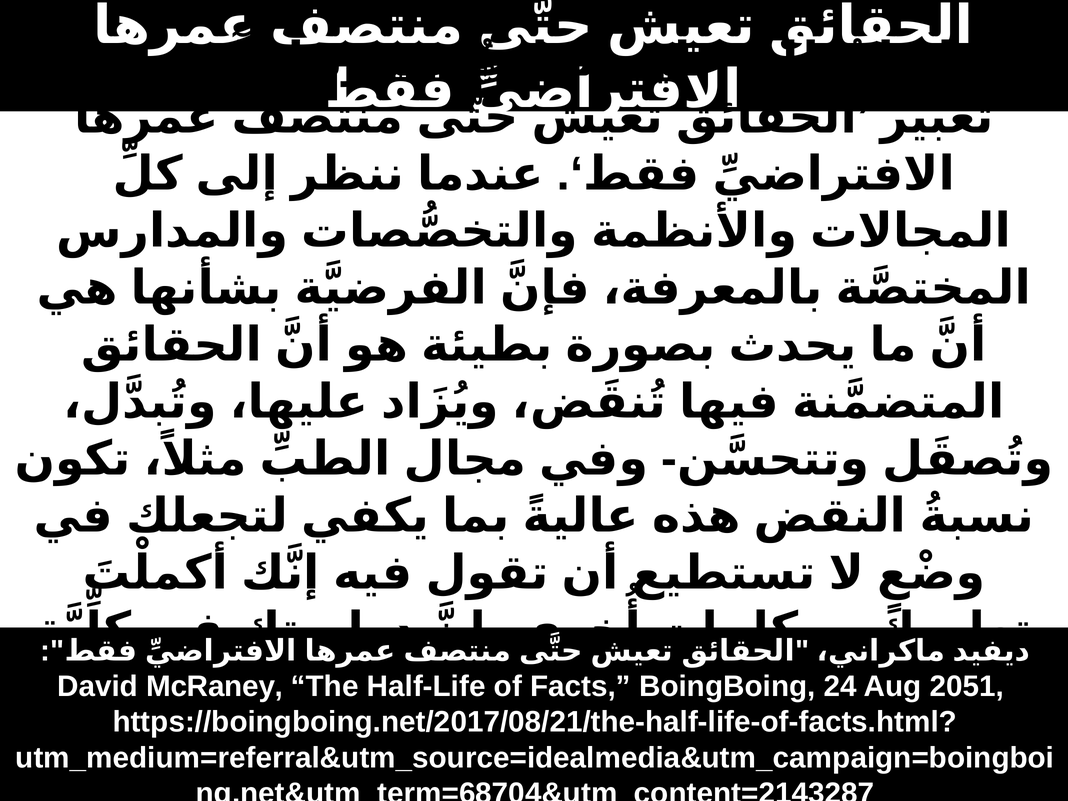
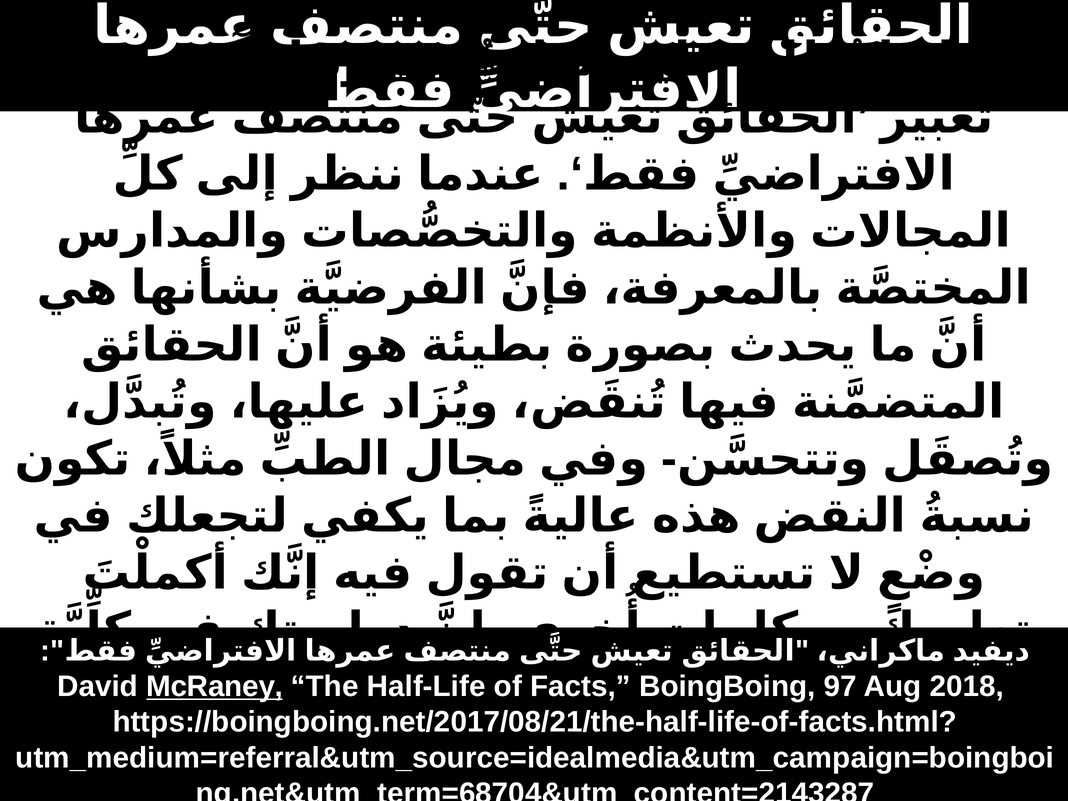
McRaney underline: none -> present
24: 24 -> 97
2051: 2051 -> 2018
